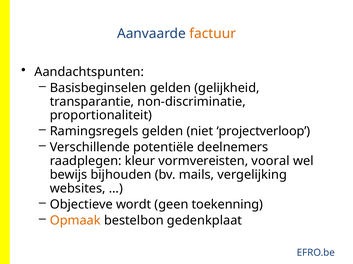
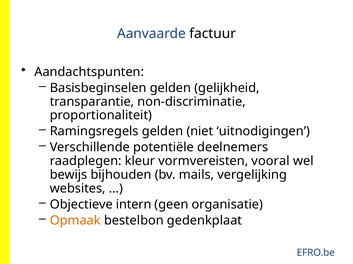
factuur colour: orange -> black
projectverloop: projectverloop -> uitnodigingen
wordt: wordt -> intern
toekenning: toekenning -> organisatie
